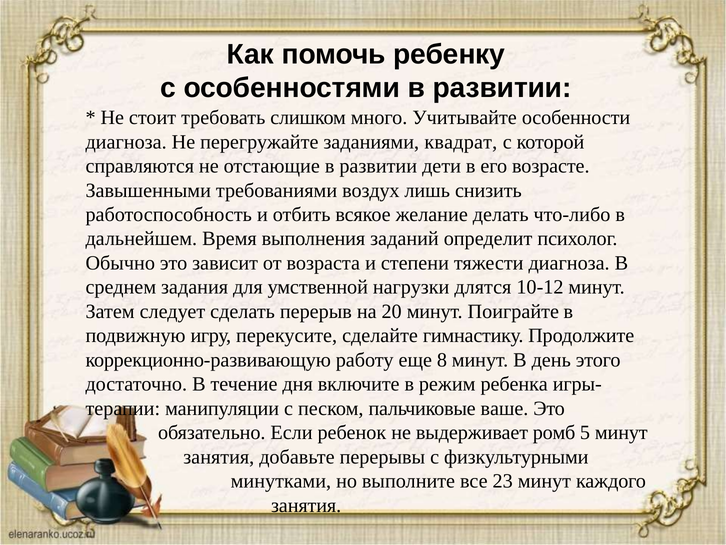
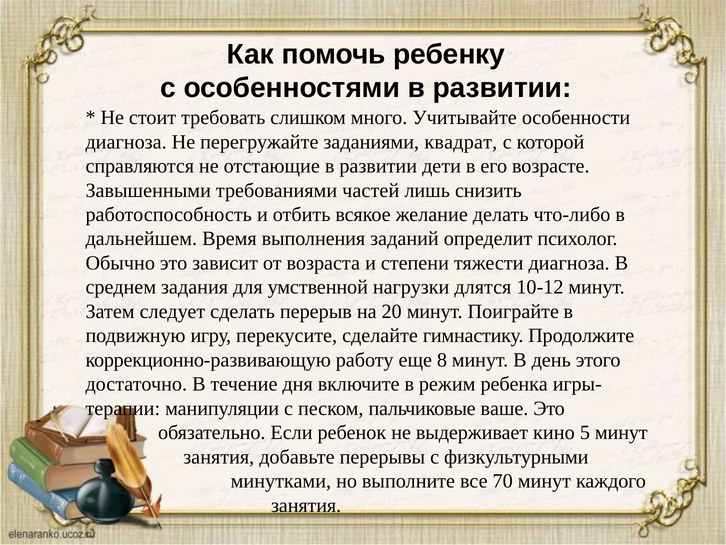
воздух: воздух -> частей
ромб: ромб -> кино
23: 23 -> 70
